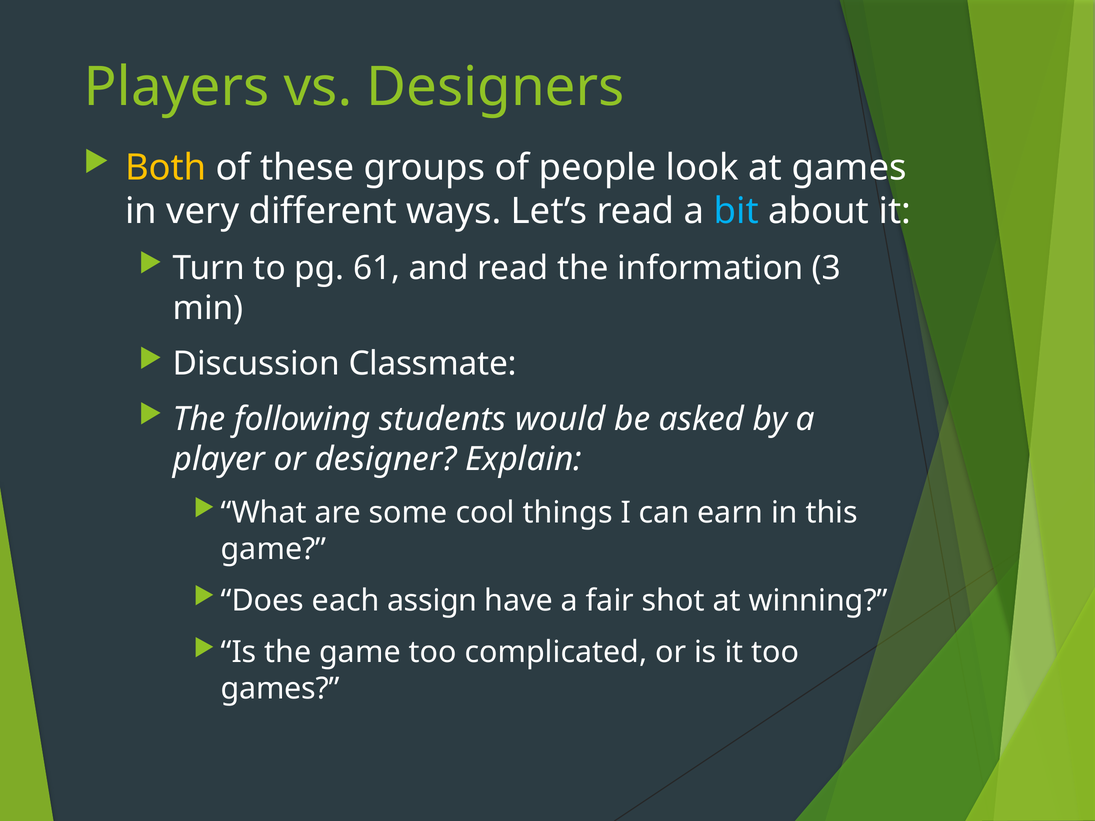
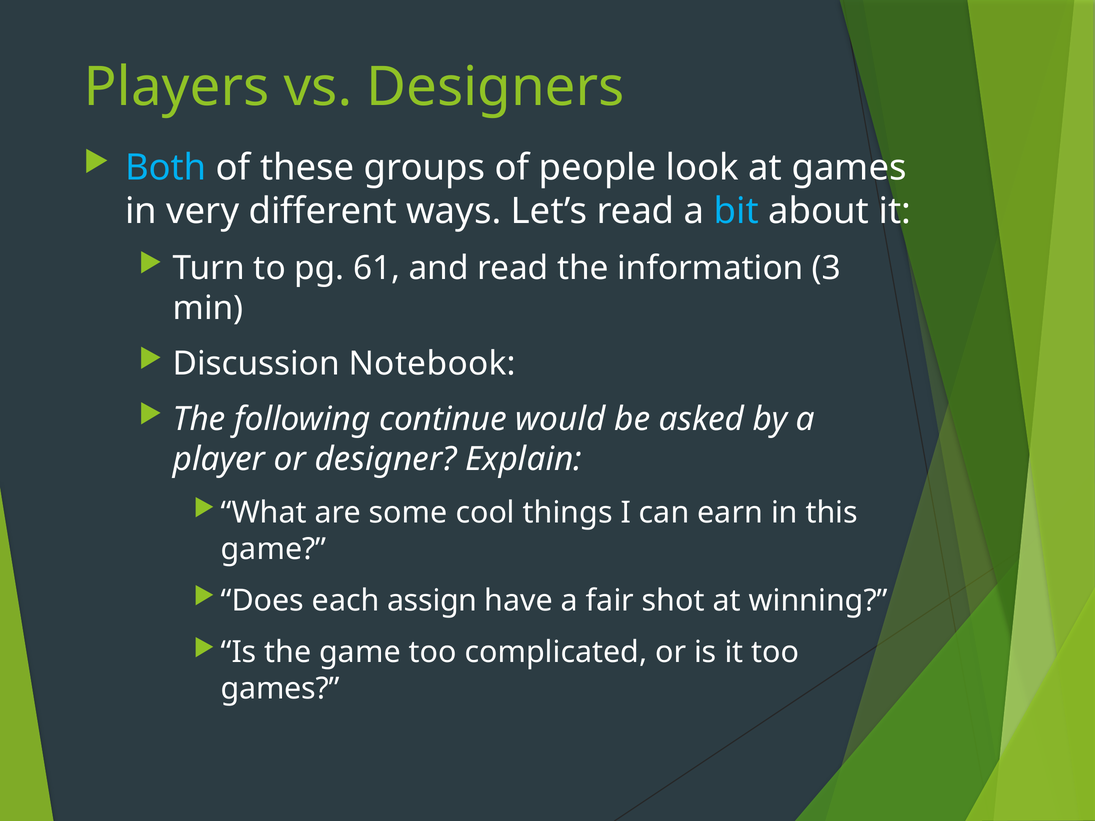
Both colour: yellow -> light blue
Classmate: Classmate -> Notebook
students: students -> continue
